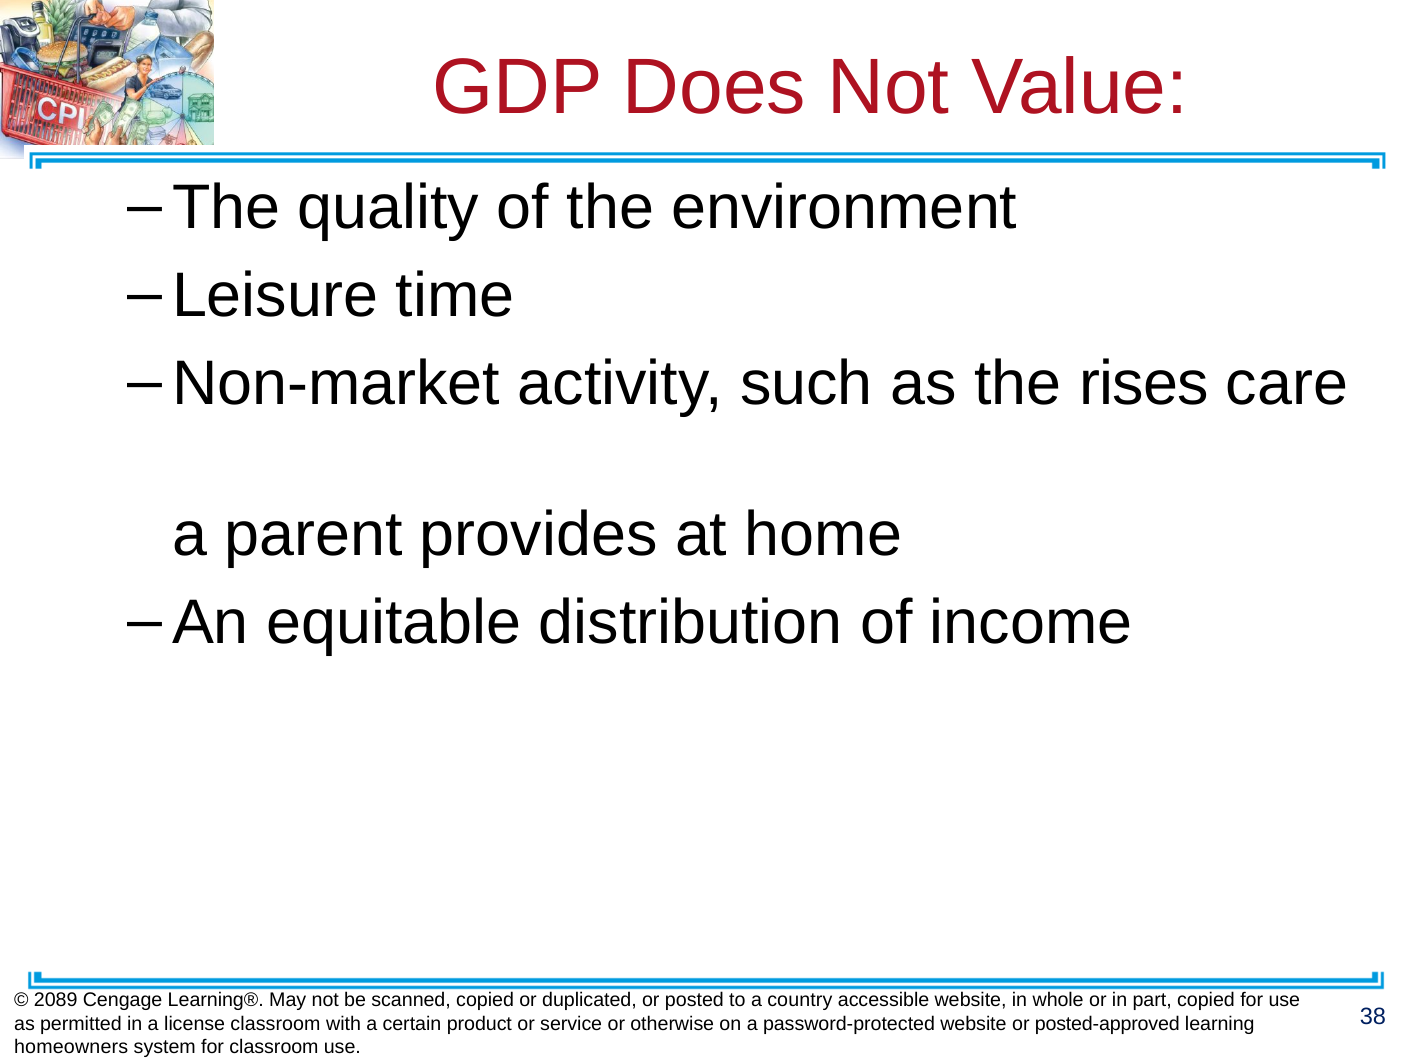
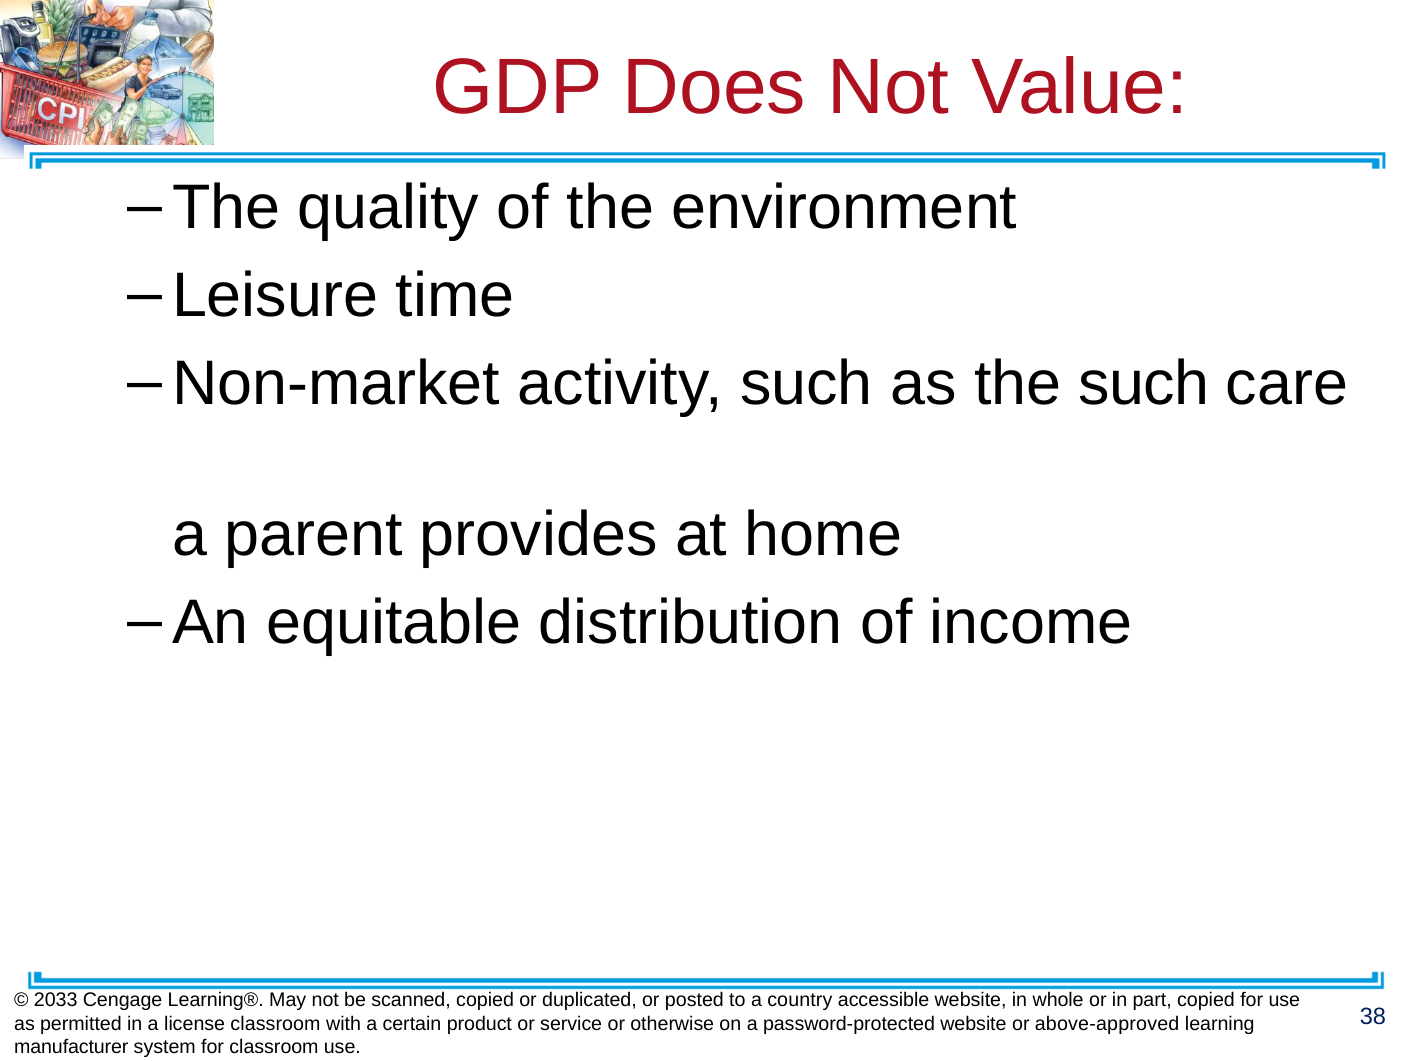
the rises: rises -> such
2089: 2089 -> 2033
posted-approved: posted-approved -> above-approved
homeowners: homeowners -> manufacturer
